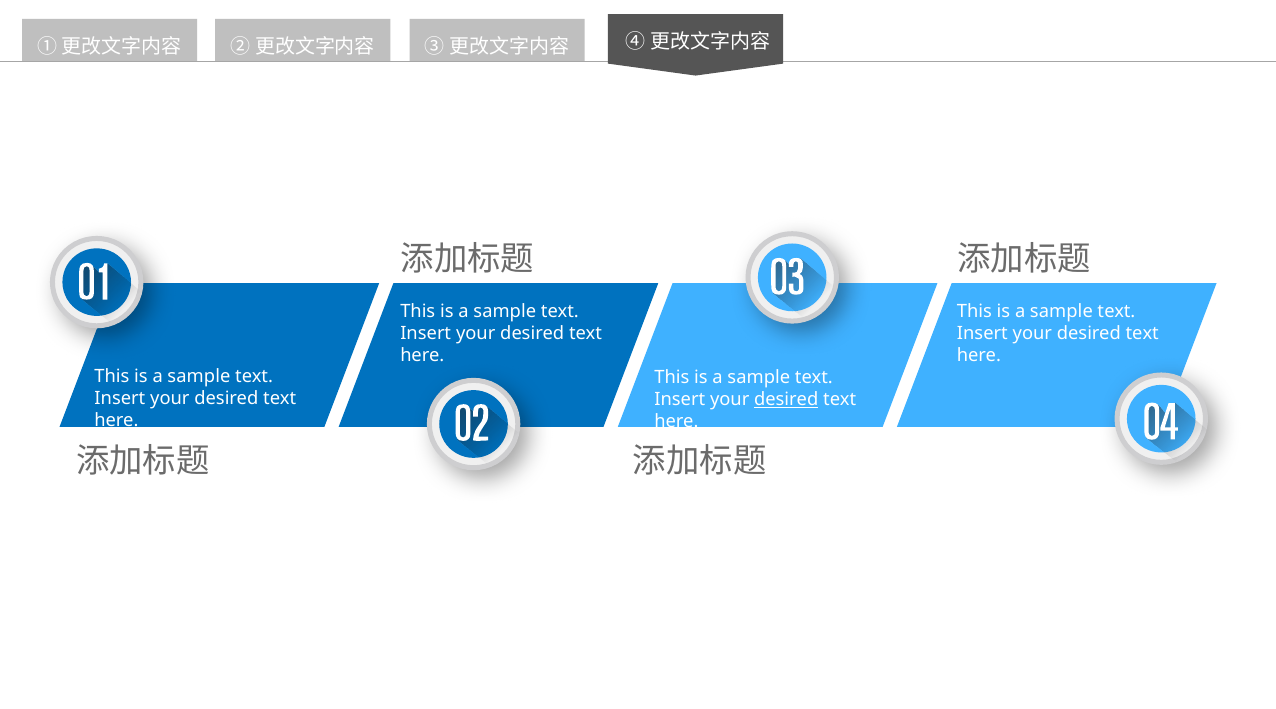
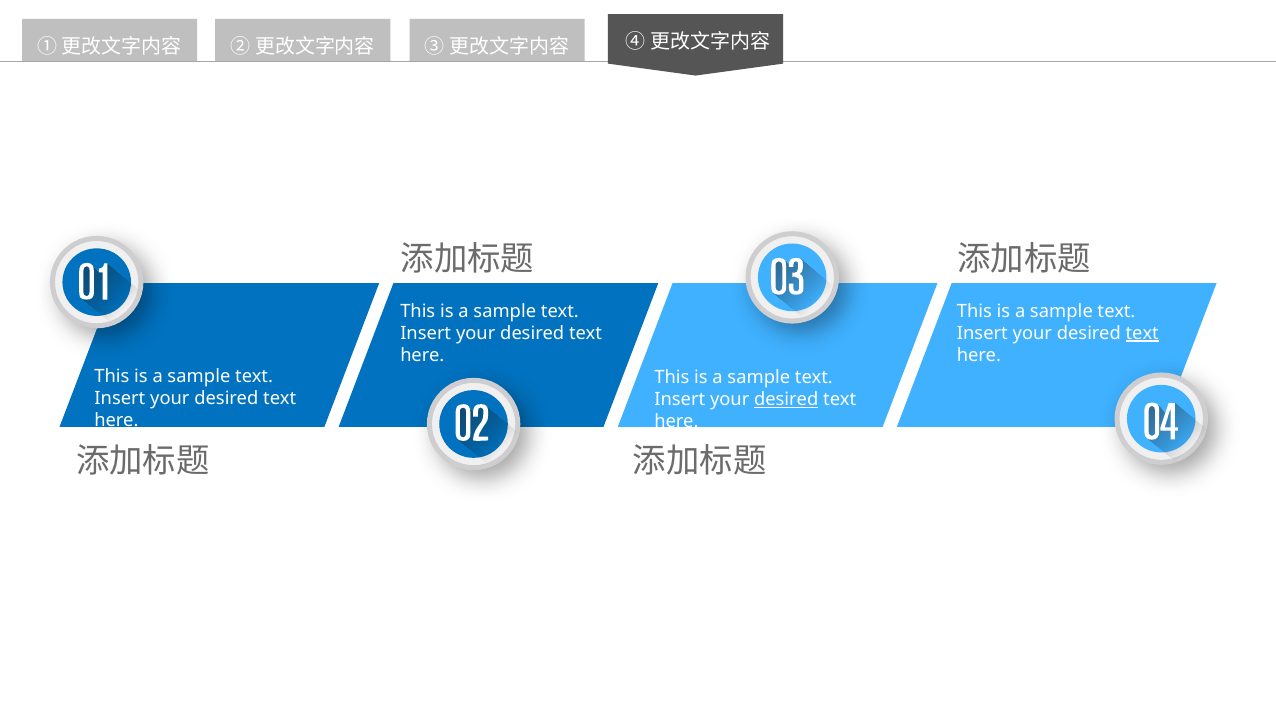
text at (1142, 333) underline: none -> present
